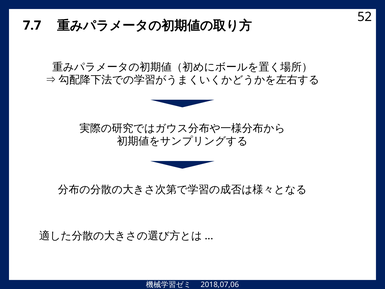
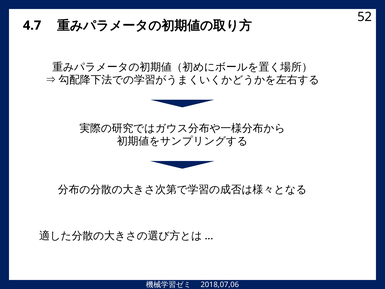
7.7: 7.7 -> 4.7
